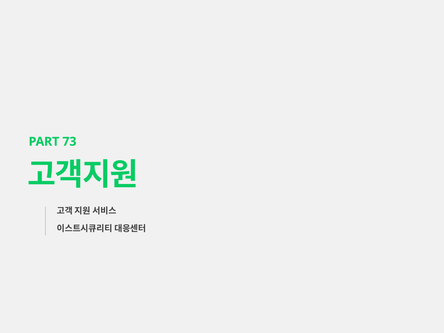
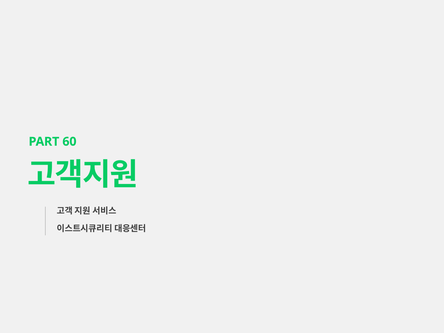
73: 73 -> 60
